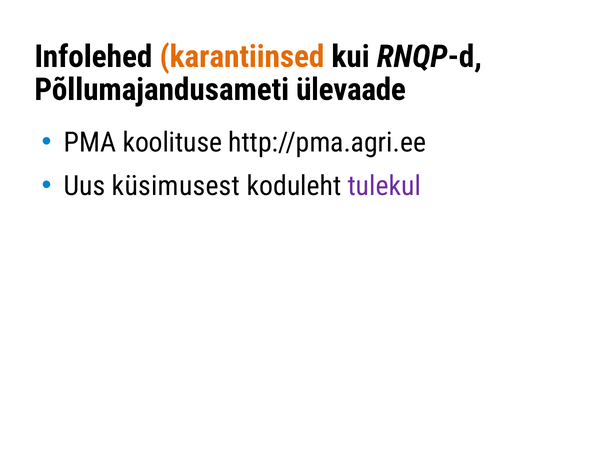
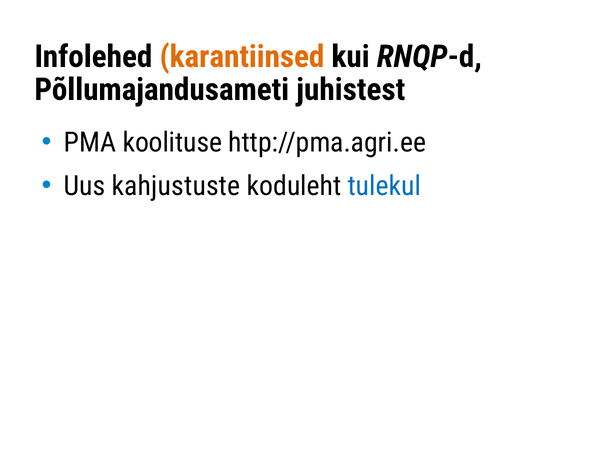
ülevaade: ülevaade -> juhistest
küsimusest: küsimusest -> kahjustuste
tulekul colour: purple -> blue
